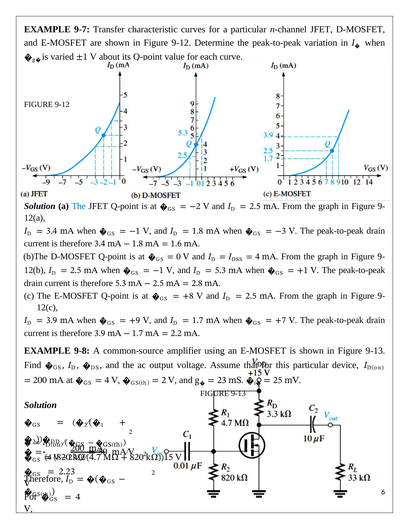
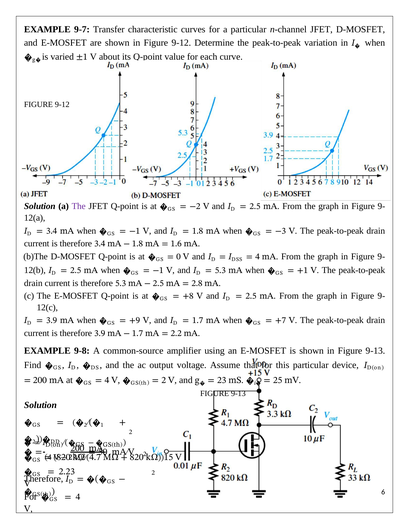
The at (79, 206) colour: blue -> purple
